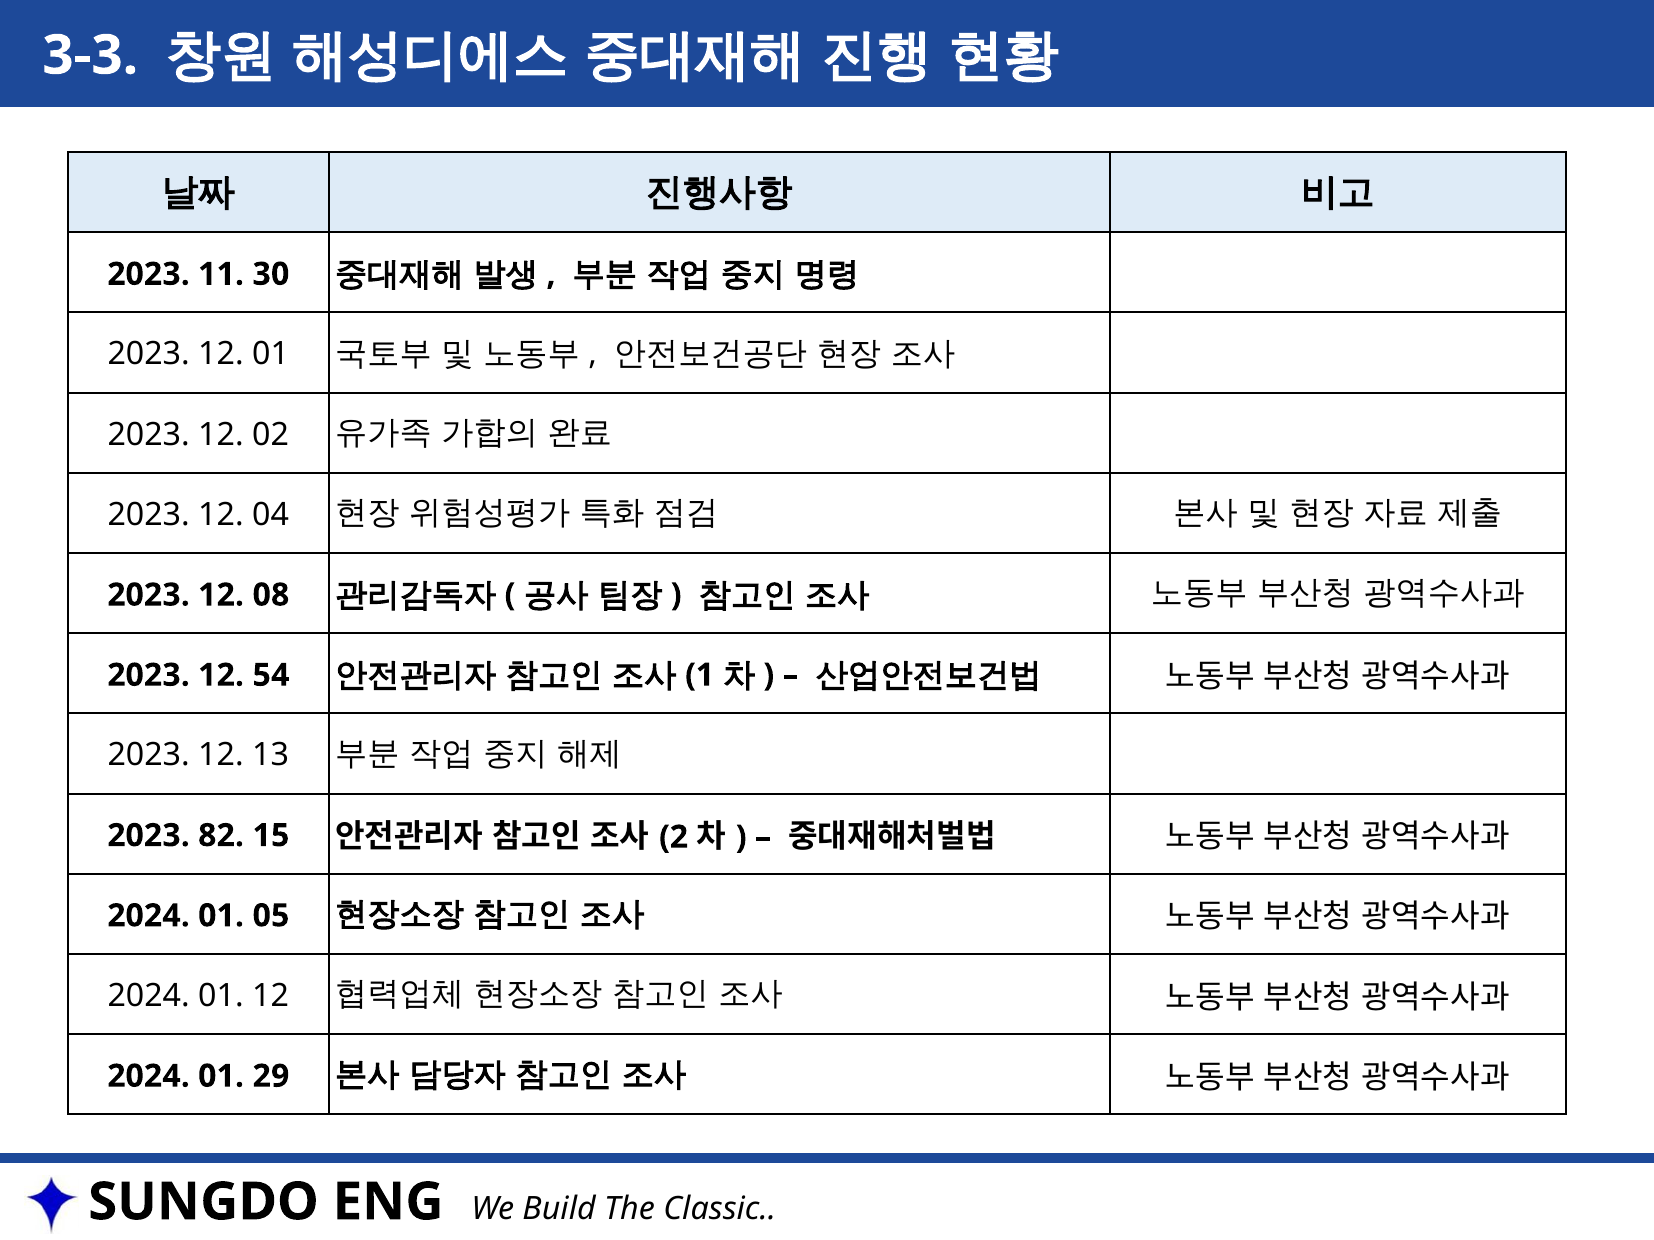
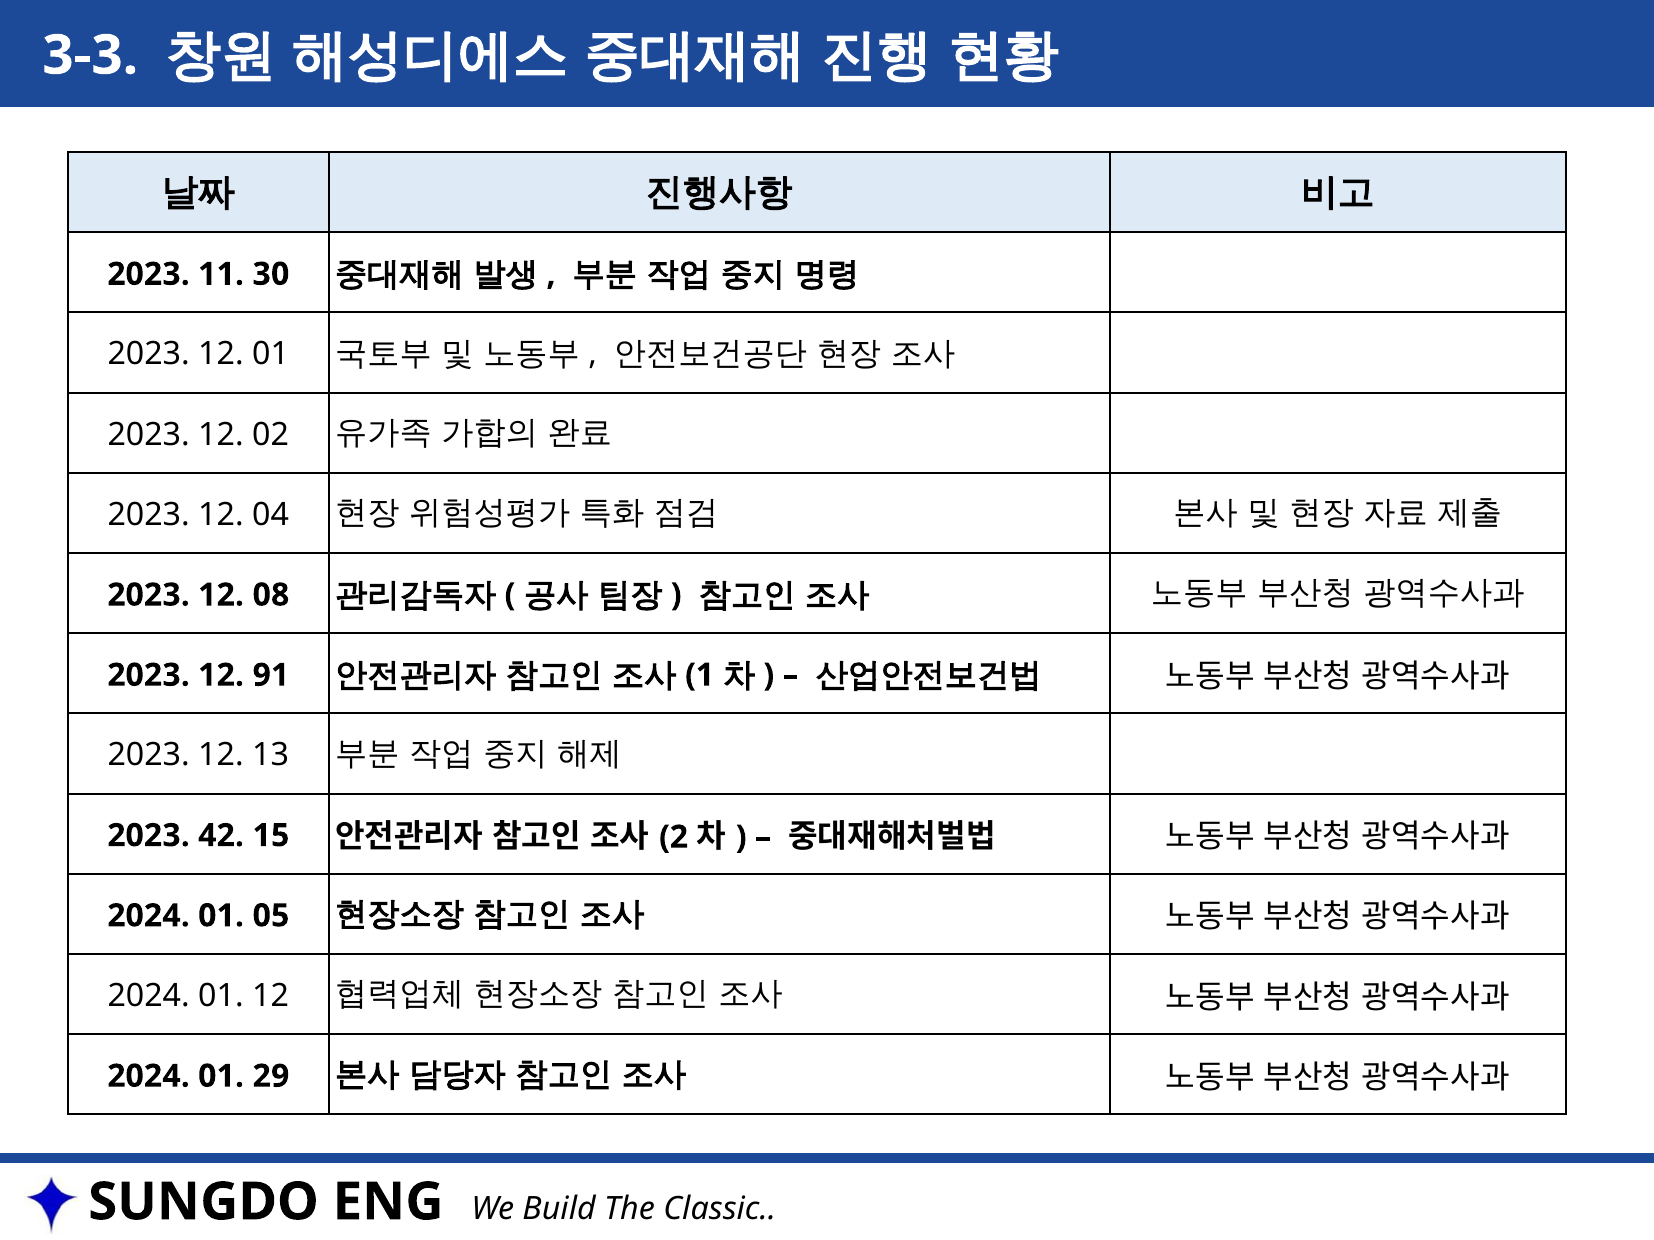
54: 54 -> 91
82: 82 -> 42
